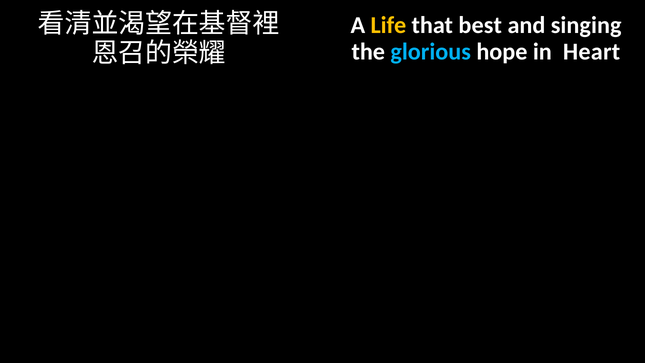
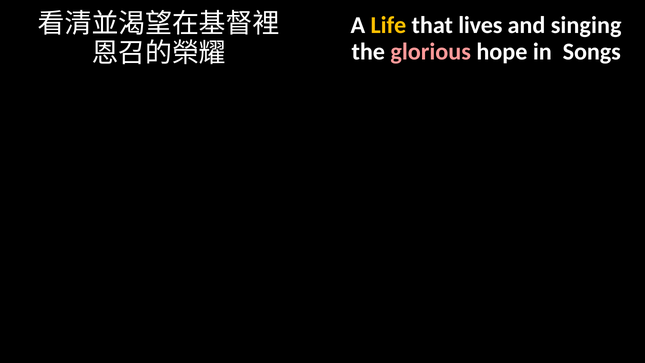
best: best -> lives
glorious colour: light blue -> pink
Heart: Heart -> Songs
